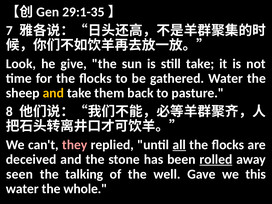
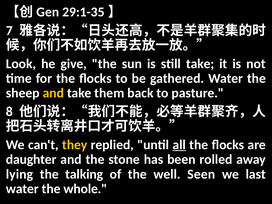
they colour: pink -> yellow
deceived: deceived -> daughter
rolled underline: present -> none
seen: seen -> lying
Gave: Gave -> Seen
this: this -> last
